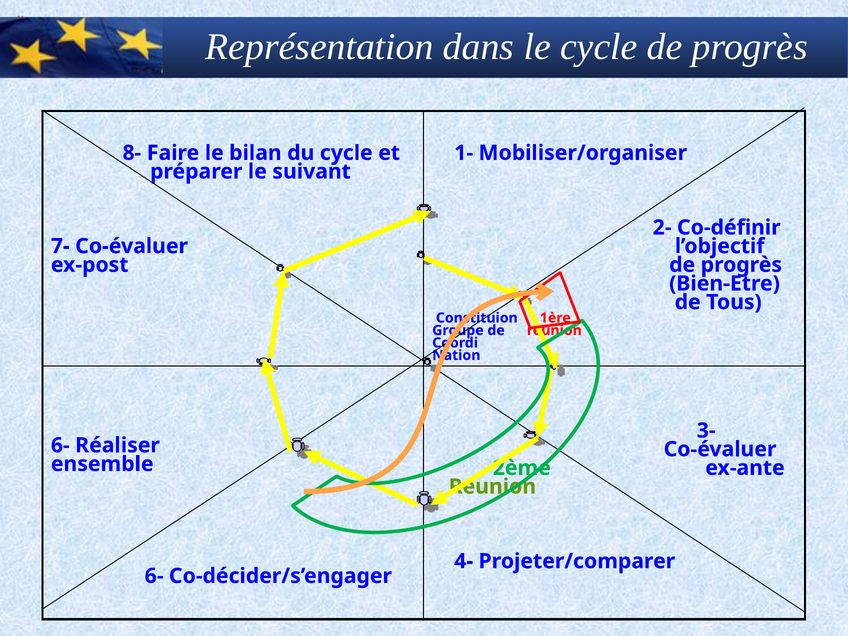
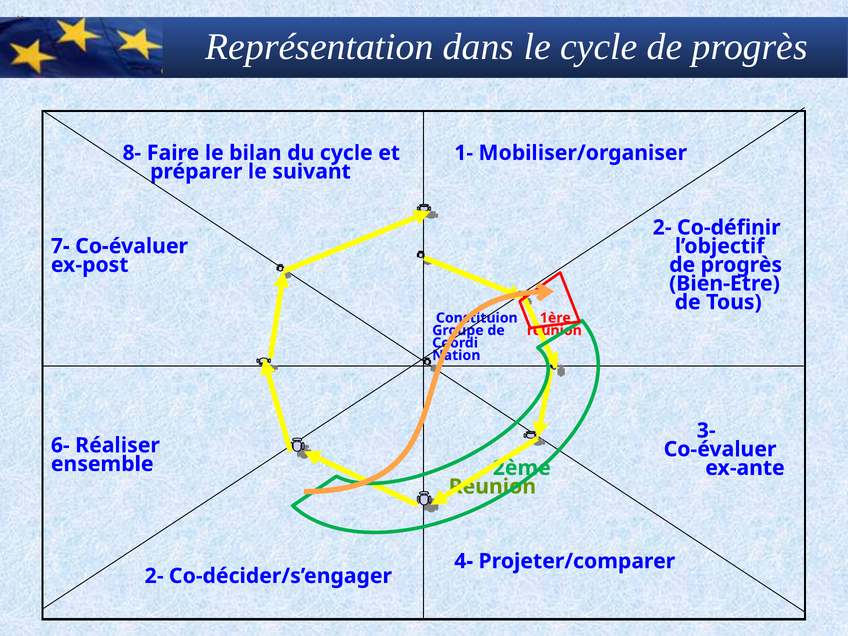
6- at (154, 576): 6- -> 2-
